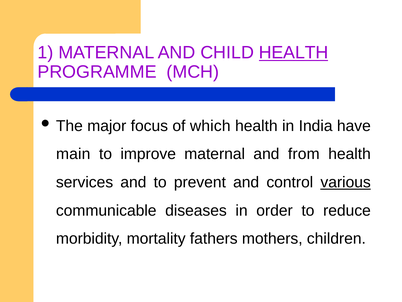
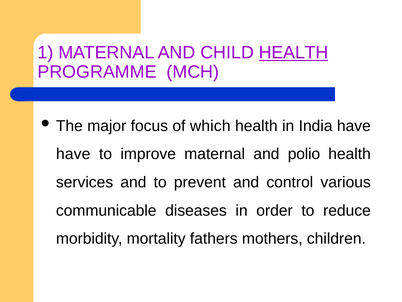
main at (73, 154): main -> have
from: from -> polio
various underline: present -> none
